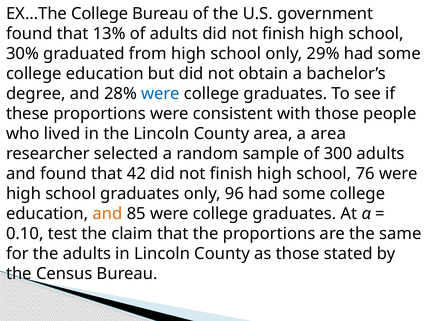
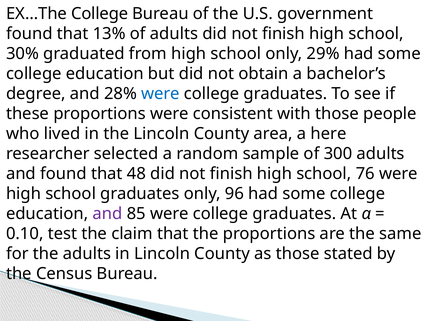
a area: area -> here
42: 42 -> 48
and at (108, 214) colour: orange -> purple
